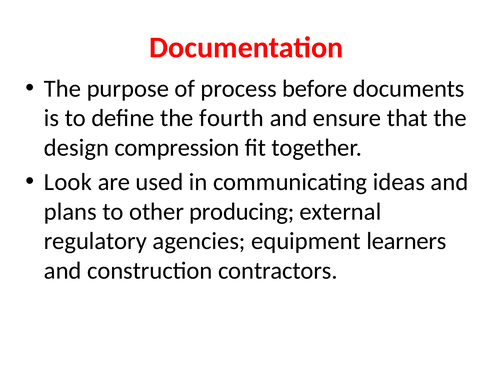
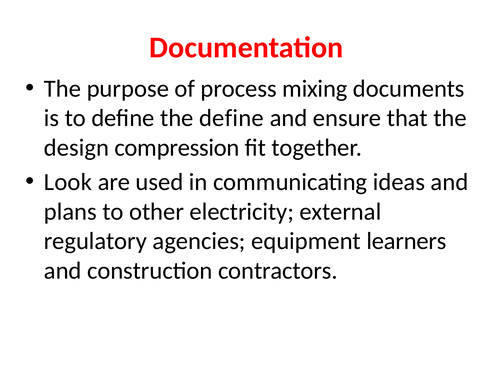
before: before -> mixing
the fourth: fourth -> define
producing: producing -> electricity
